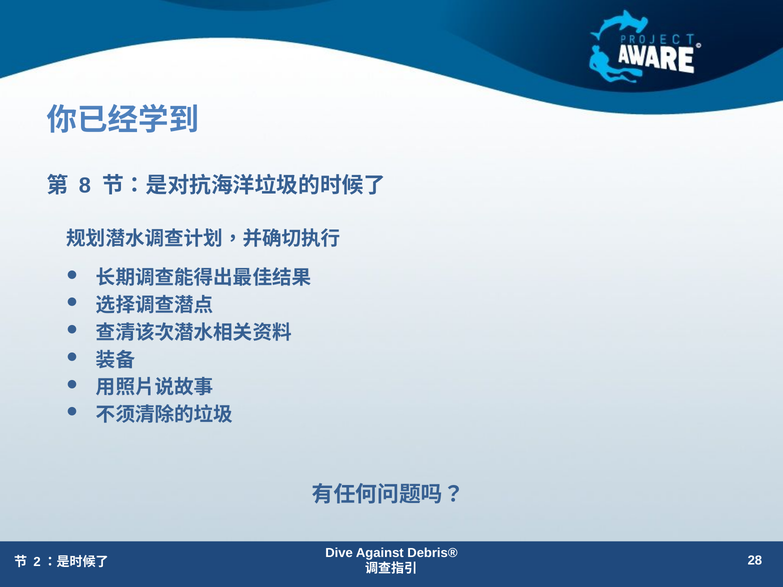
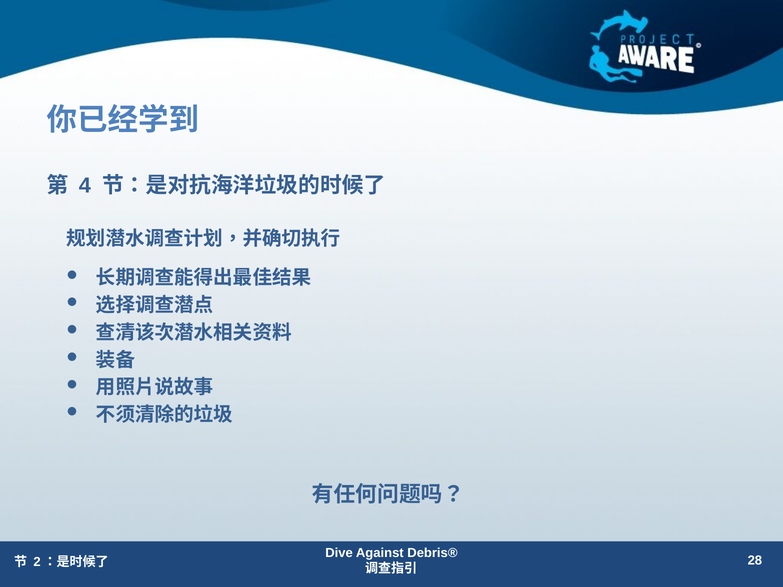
8: 8 -> 4
